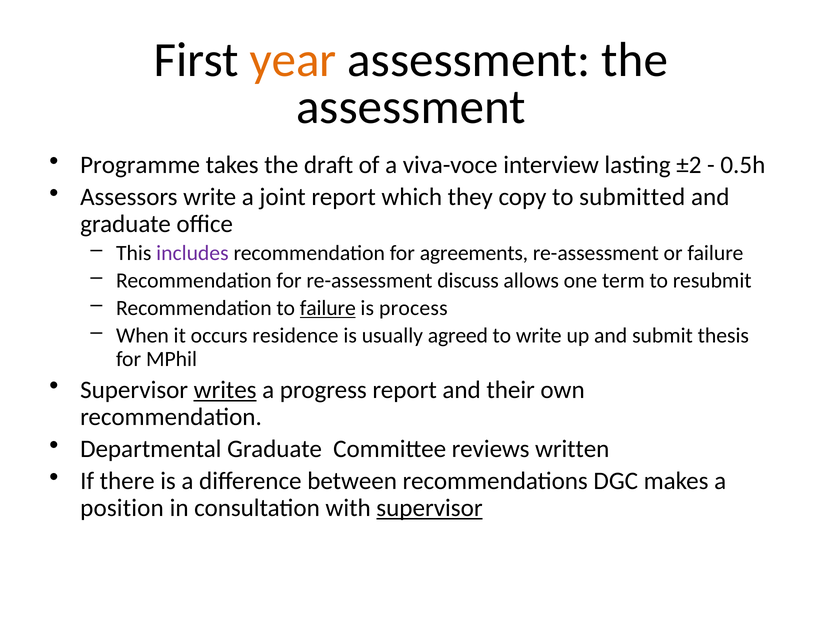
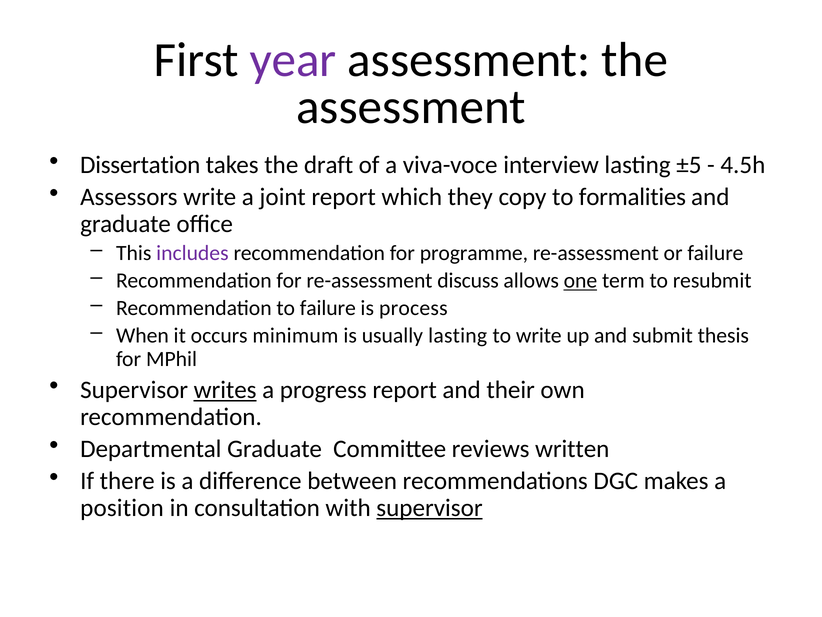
year colour: orange -> purple
Programme: Programme -> Dissertation
±2: ±2 -> ±5
0.5h: 0.5h -> 4.5h
submitted: submitted -> formalities
agreements: agreements -> programme
one underline: none -> present
failure at (328, 308) underline: present -> none
residence: residence -> minimum
usually agreed: agreed -> lasting
